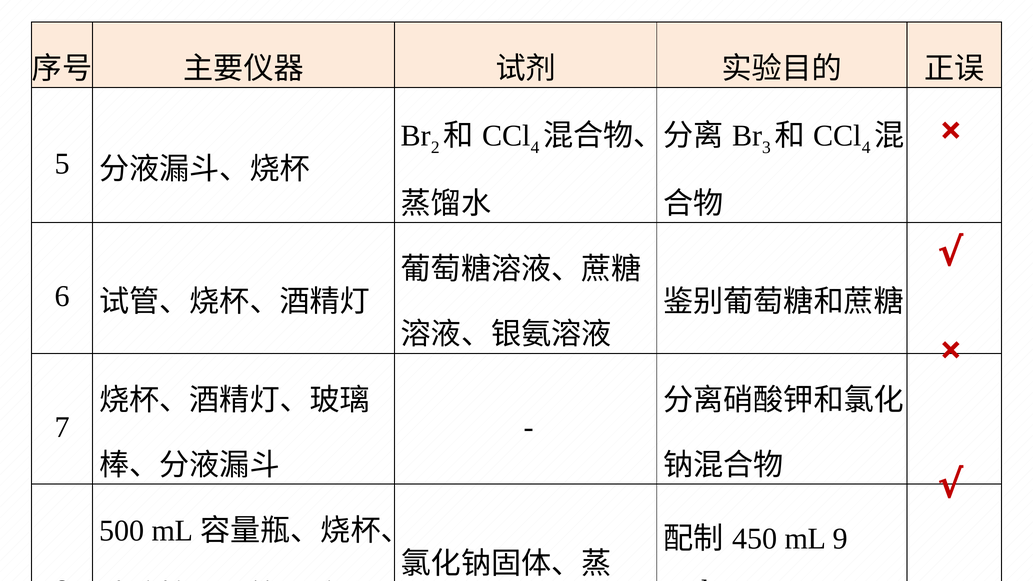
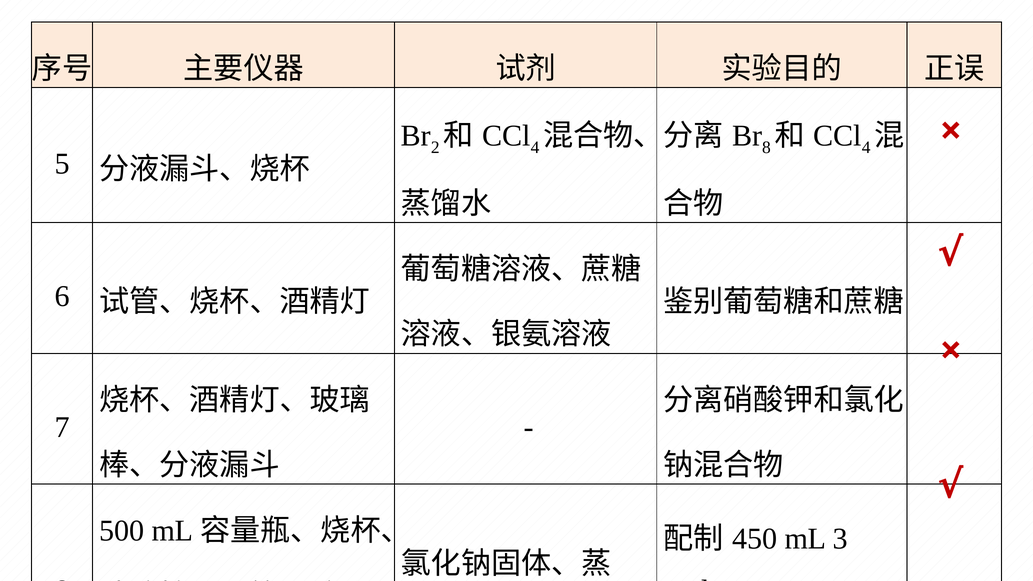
3 at (766, 148): 3 -> 8
9: 9 -> 3
